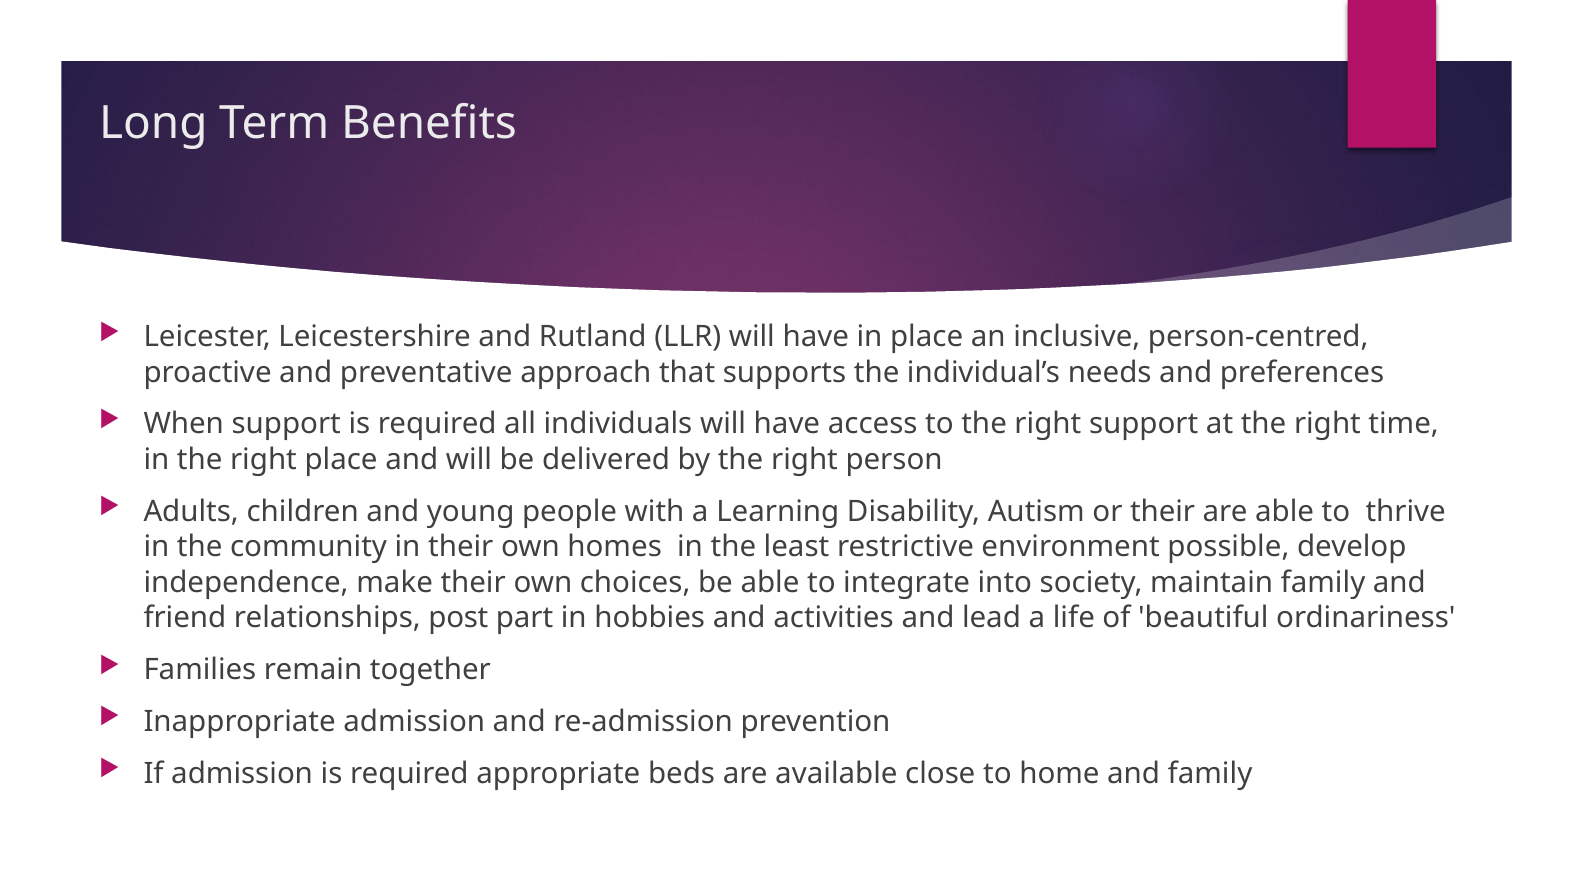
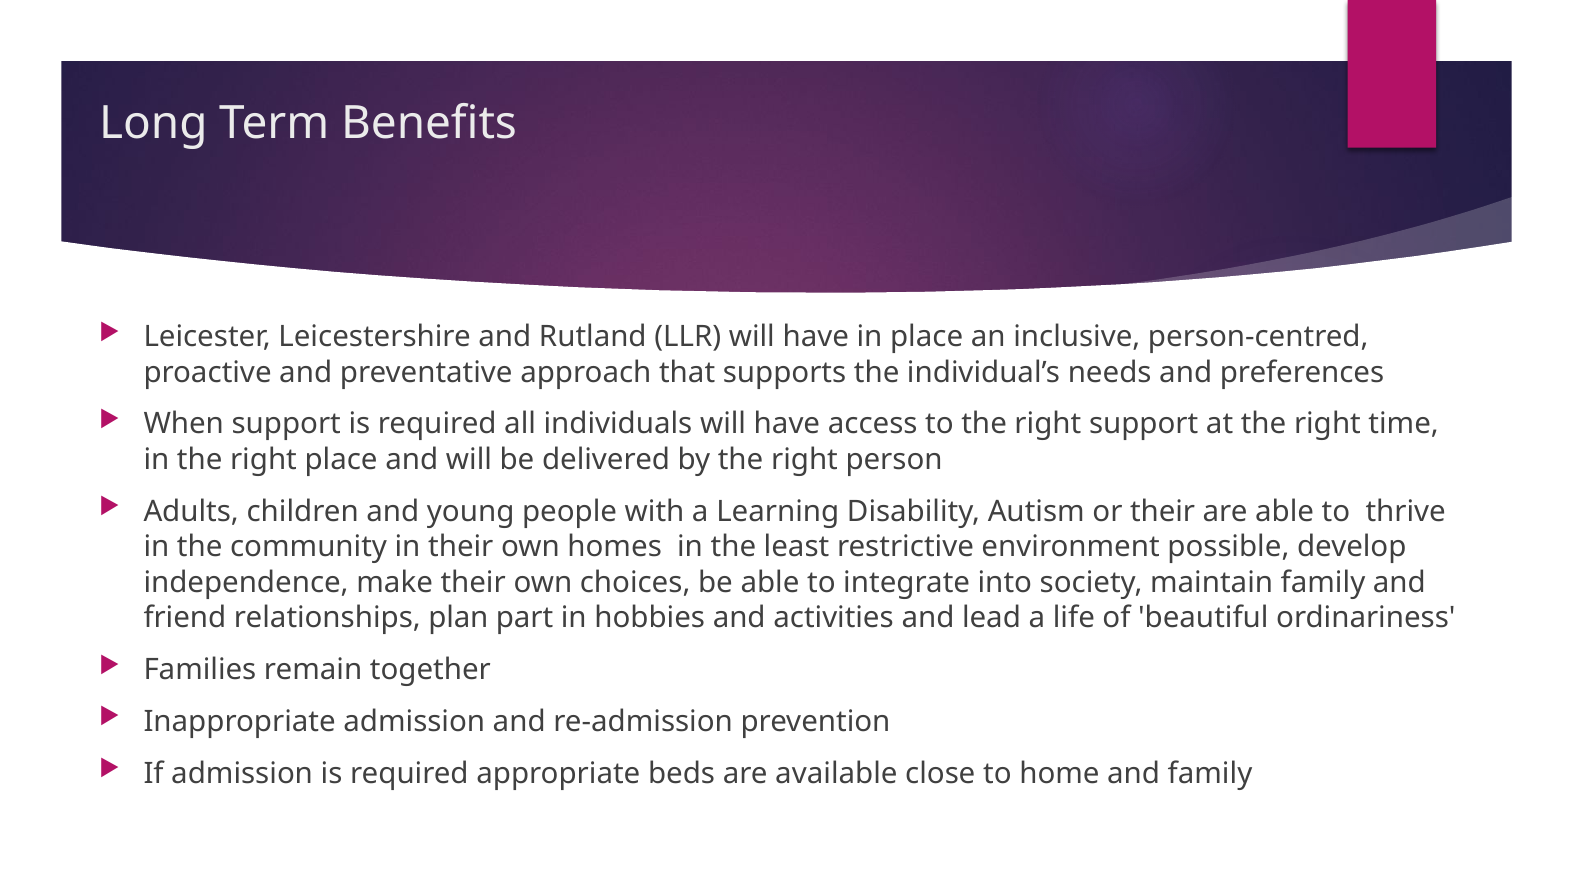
post: post -> plan
